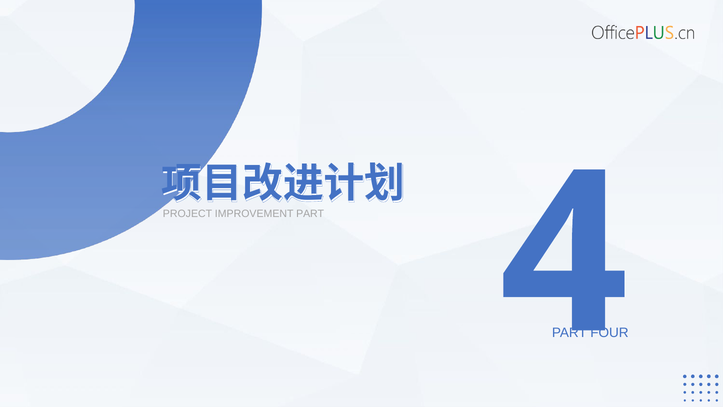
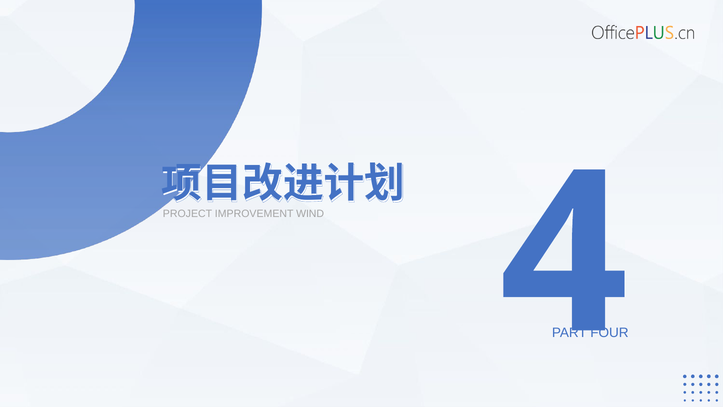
IMPROVEMENT PART: PART -> WIND
